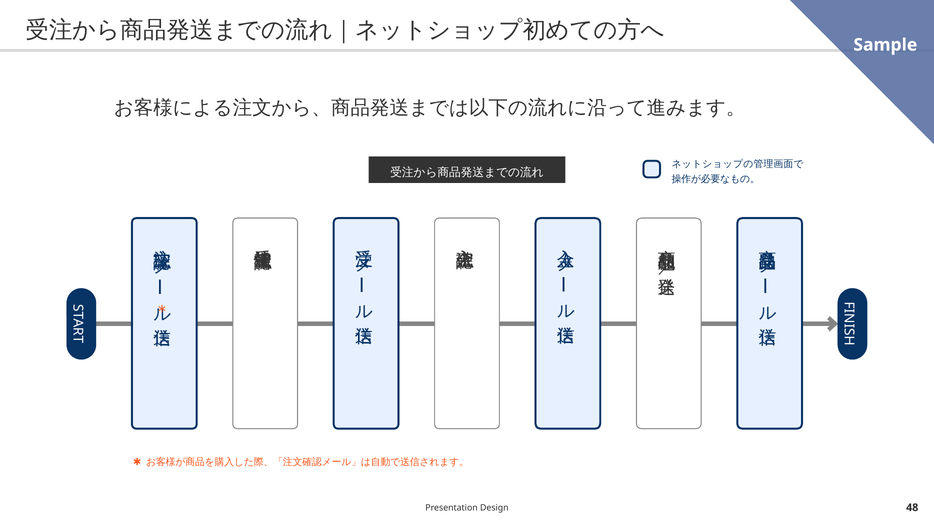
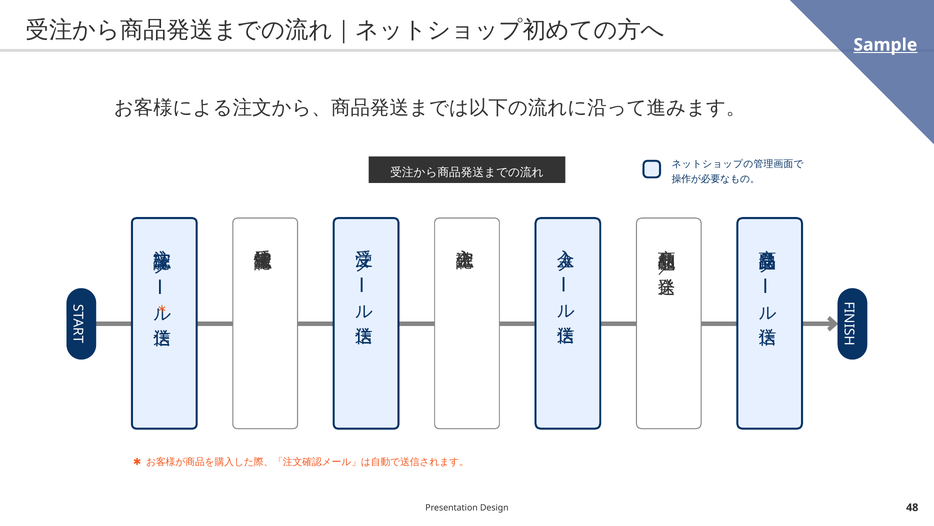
Sample underline: none -> present
